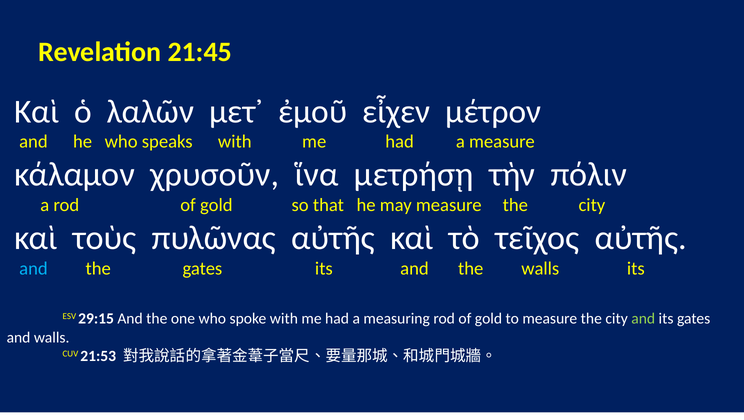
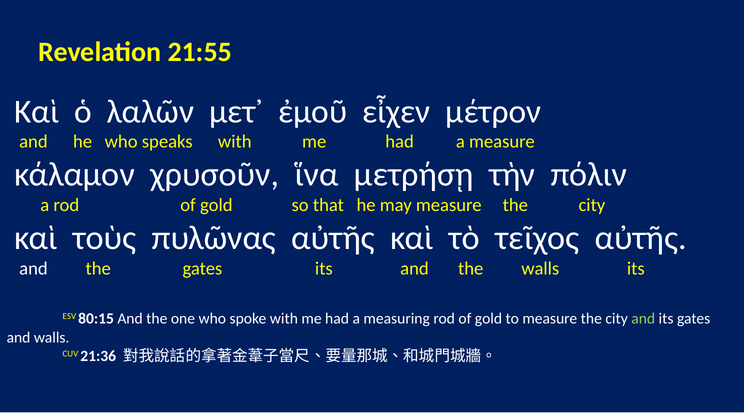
21:45: 21:45 -> 21:55
and at (33, 268) colour: light blue -> white
29:15: 29:15 -> 80:15
21:53: 21:53 -> 21:36
